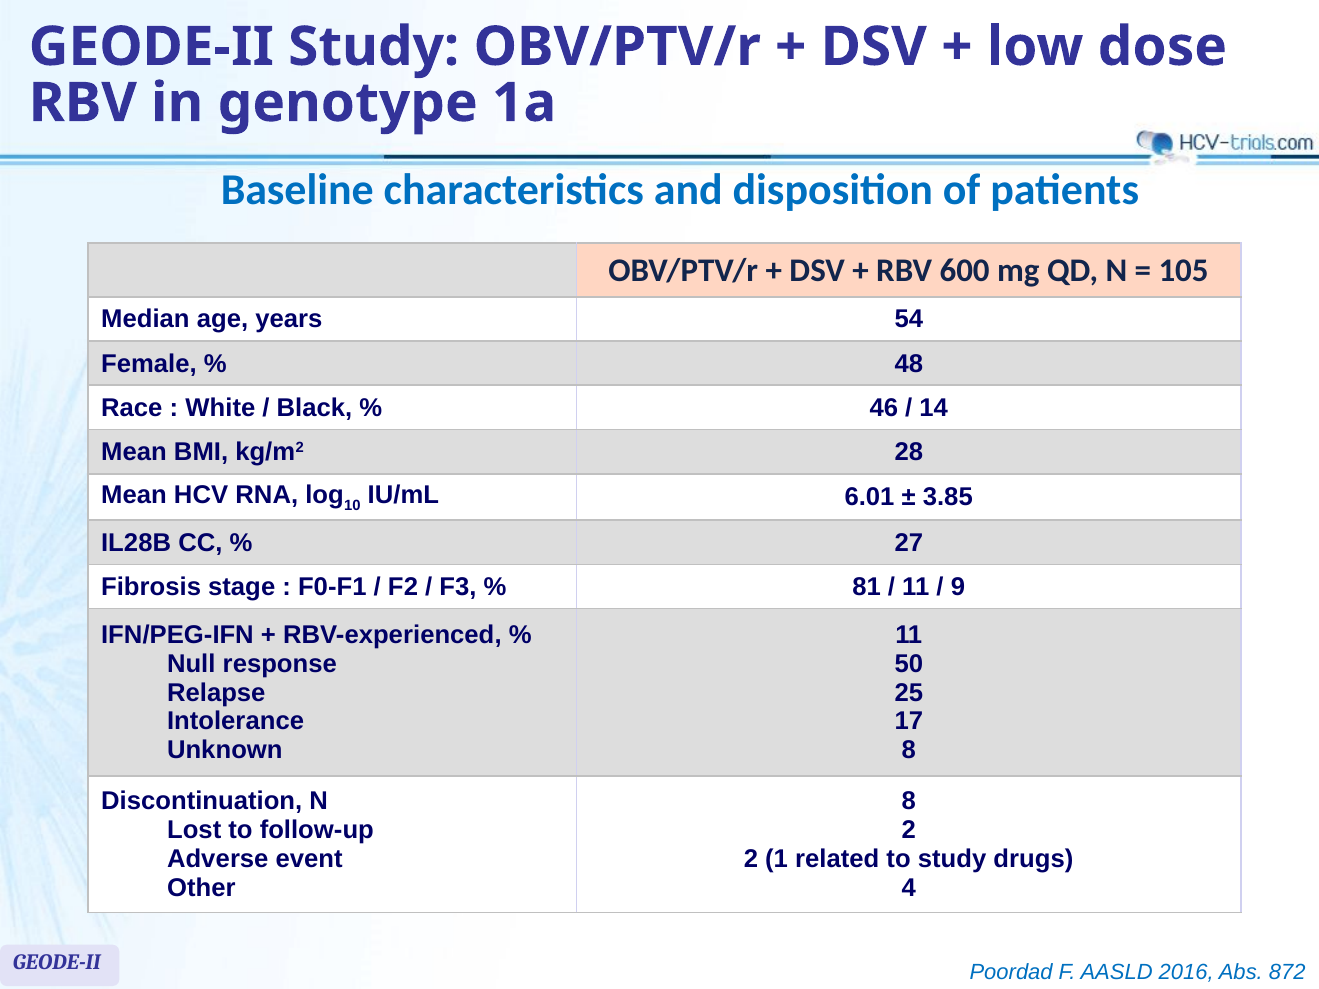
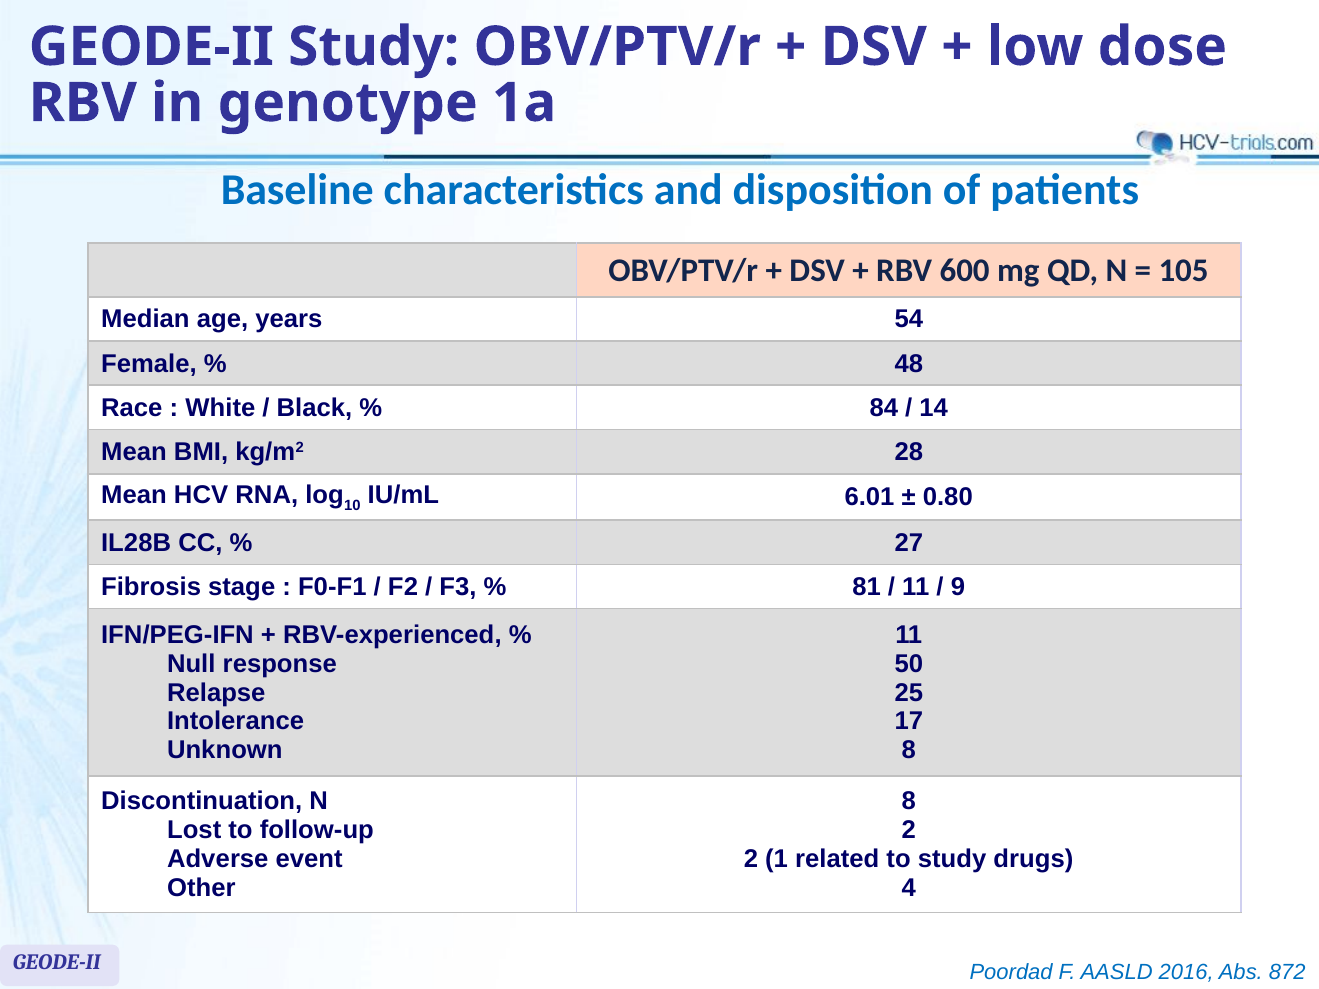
46: 46 -> 84
3.85: 3.85 -> 0.80
